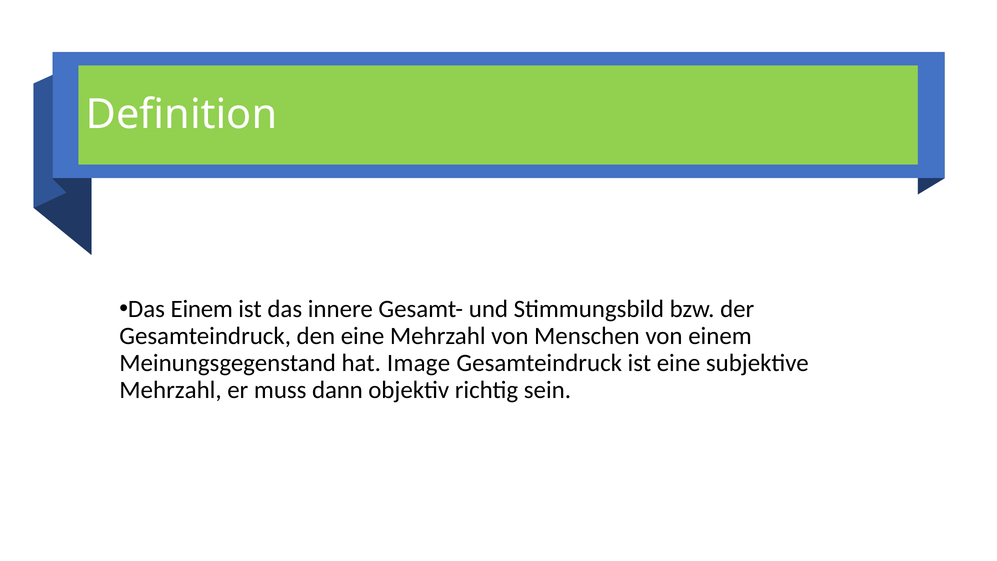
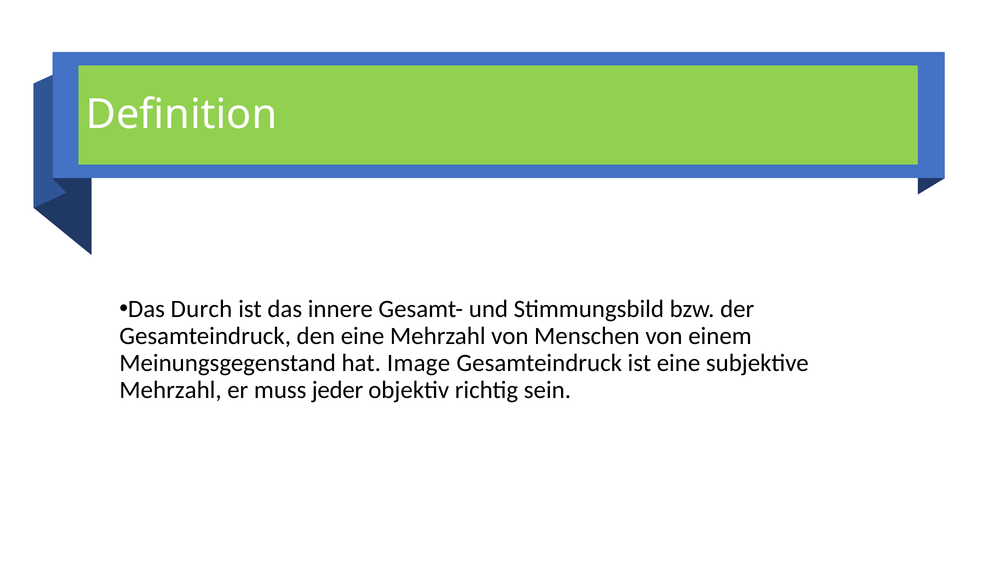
Das Einem: Einem -> Durch
dann: dann -> jeder
